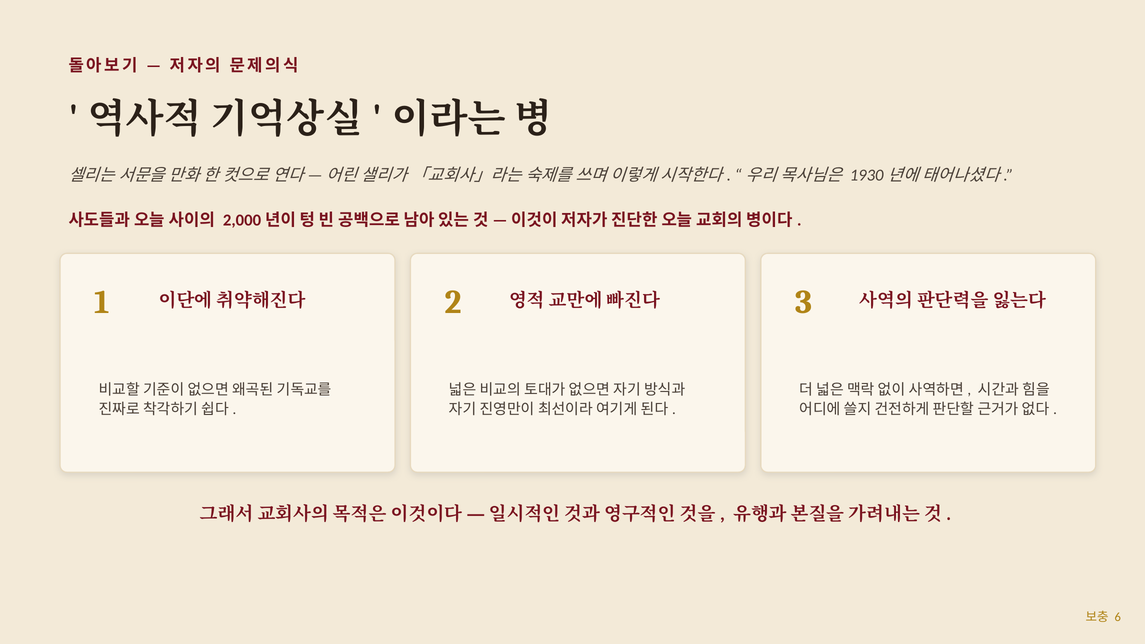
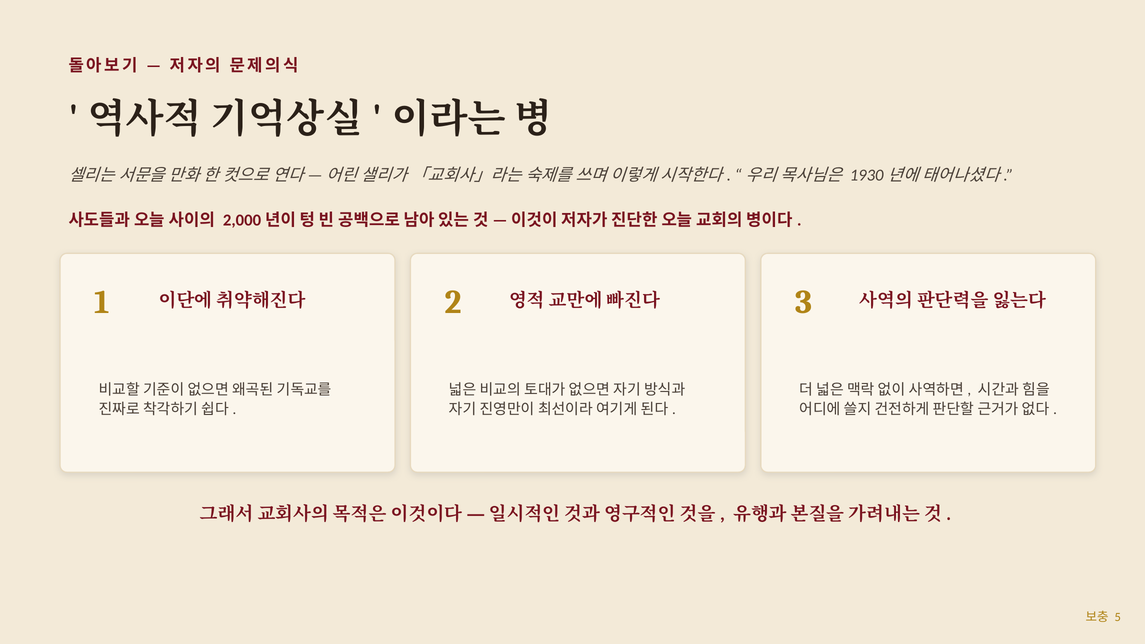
6: 6 -> 5
